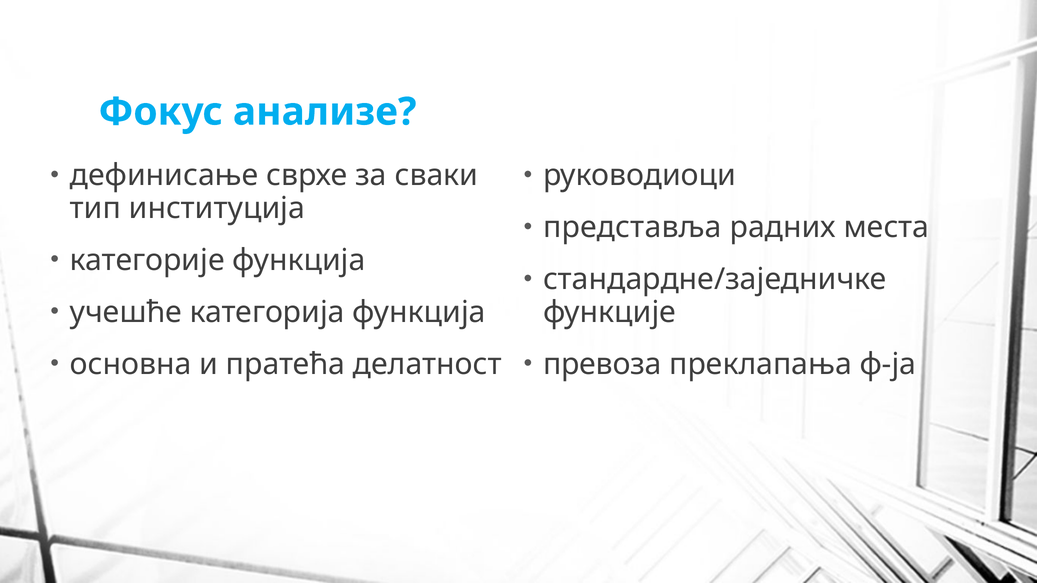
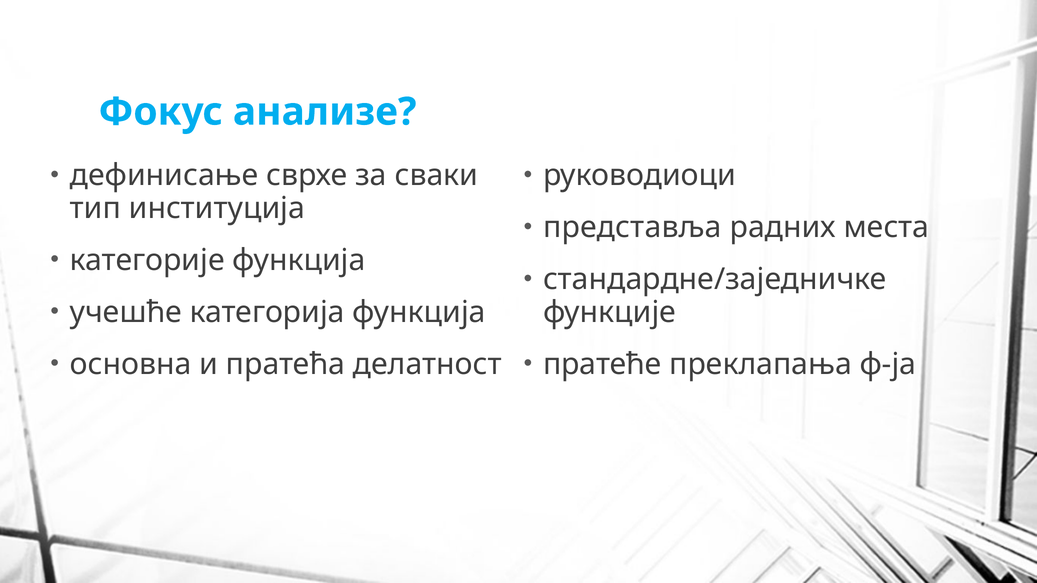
превоза: превоза -> пратеће
